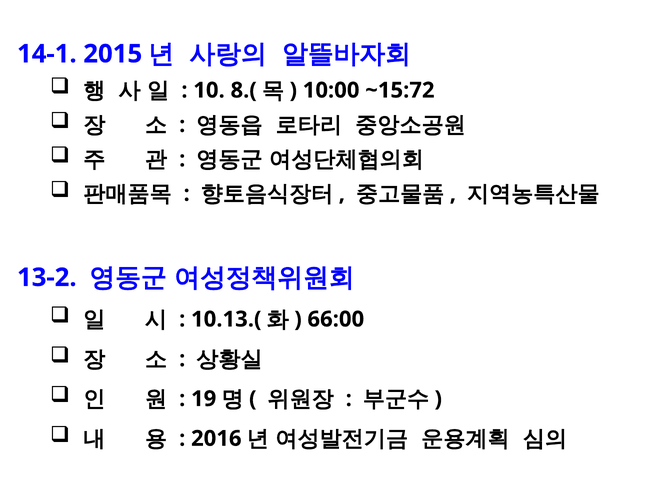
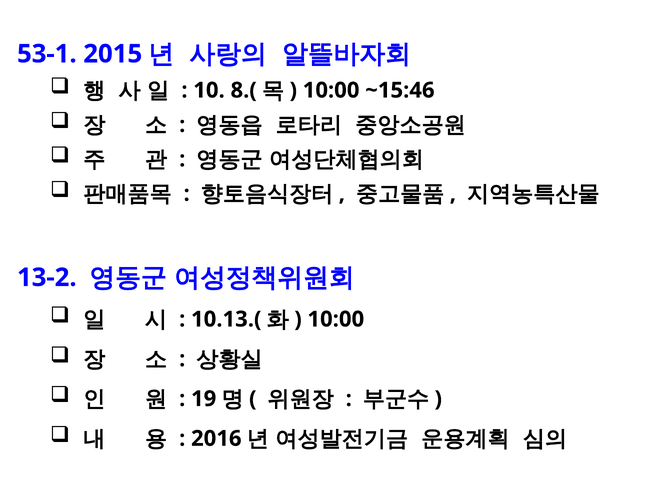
14-1: 14-1 -> 53-1
~15:72: ~15:72 -> ~15:46
66:00 at (336, 319): 66:00 -> 10:00
